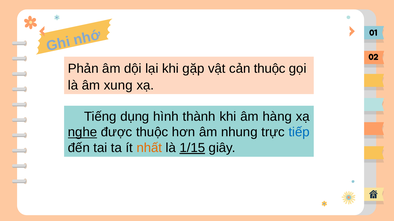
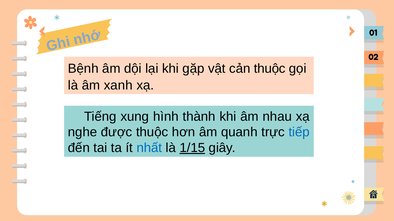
Phản: Phản -> Bệnh
xung: xung -> xanh
dụng: dụng -> xung
hàng: hàng -> nhau
nghe underline: present -> none
nhung: nhung -> quanh
nhất colour: orange -> blue
